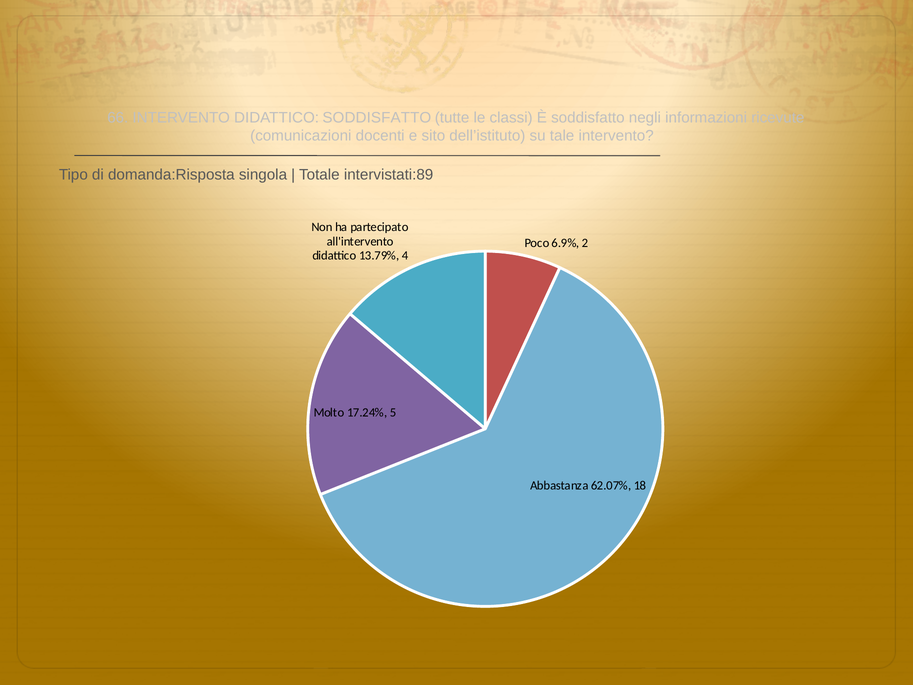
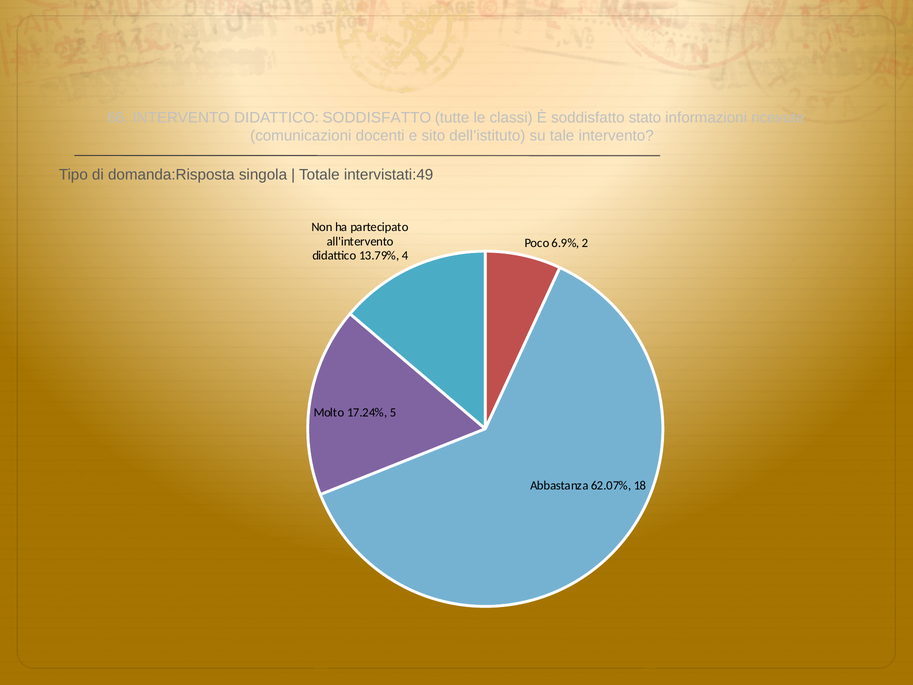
negli: negli -> stato
intervistati:89: intervistati:89 -> intervistati:49
